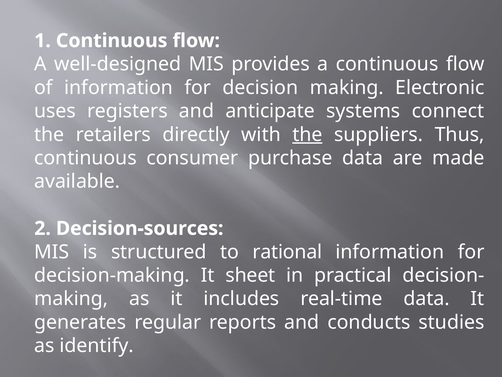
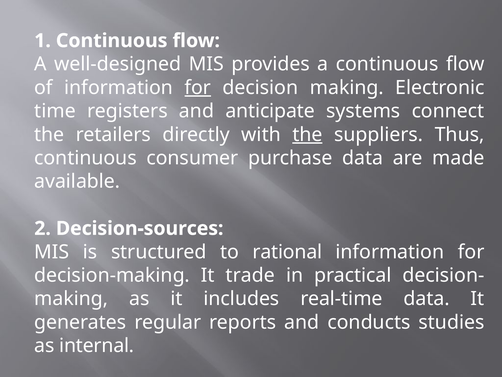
for at (198, 88) underline: none -> present
uses: uses -> time
sheet: sheet -> trade
identify: identify -> internal
